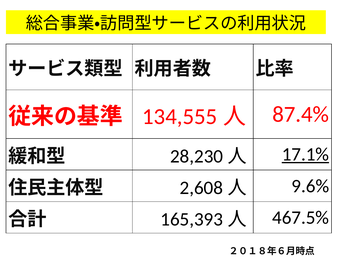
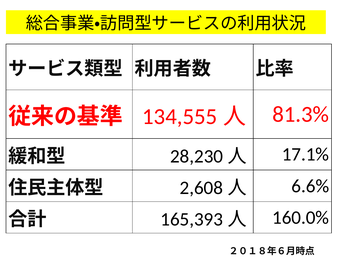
87.4%: 87.4% -> 81.3%
17.1% underline: present -> none
9.6%: 9.6% -> 6.6%
467.5%: 467.5% -> 160.0%
